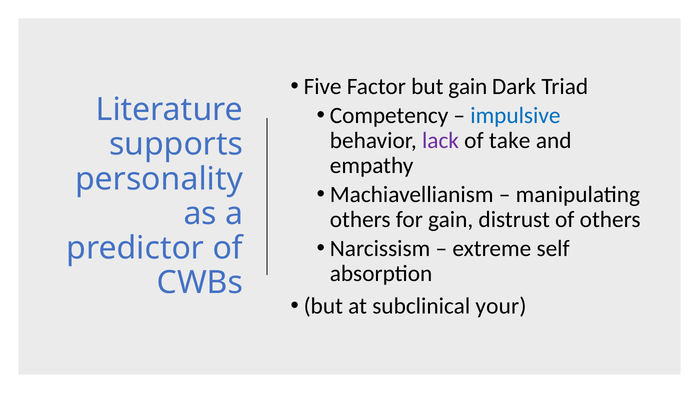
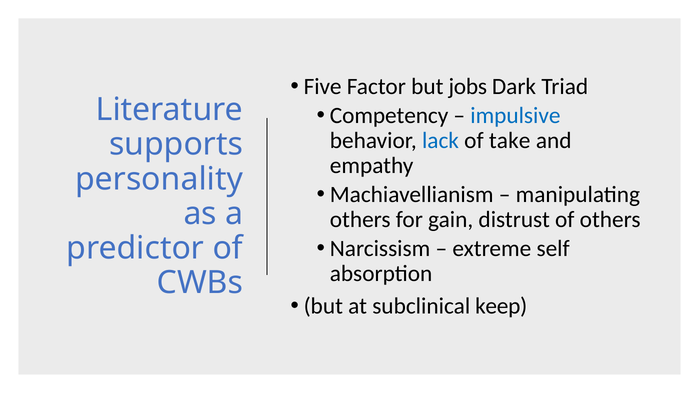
but gain: gain -> jobs
lack colour: purple -> blue
your: your -> keep
